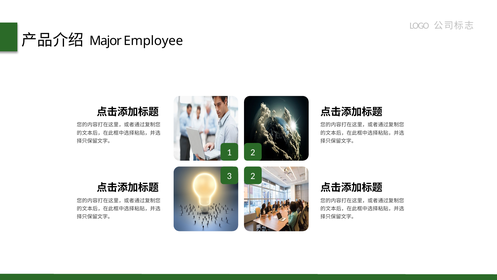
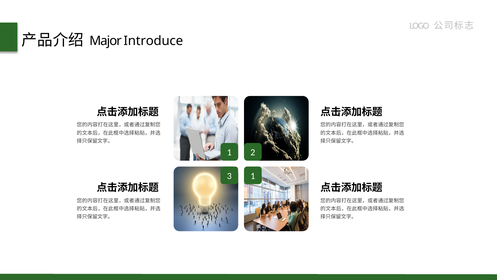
Employee: Employee -> Introduce
3 2: 2 -> 1
